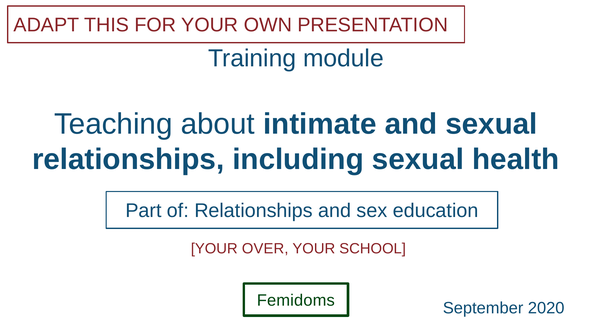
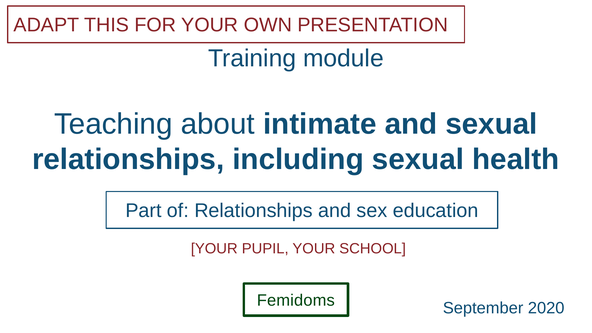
OVER: OVER -> PUPIL
